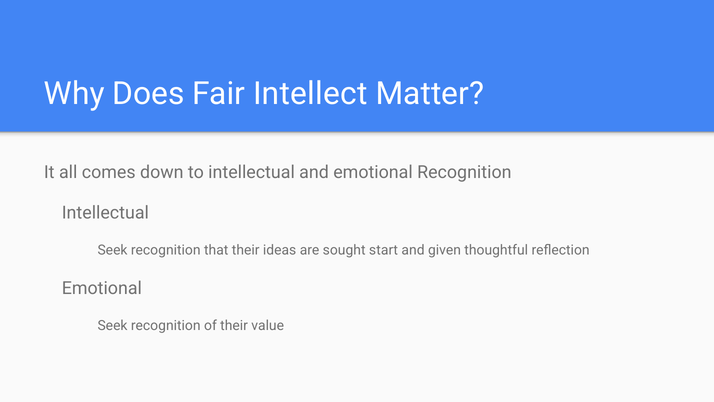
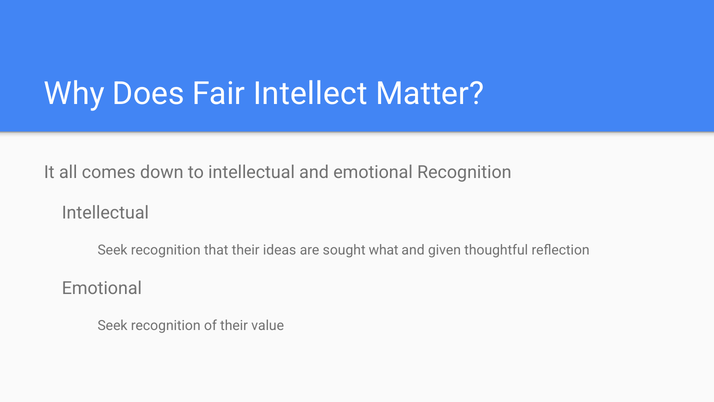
start: start -> what
